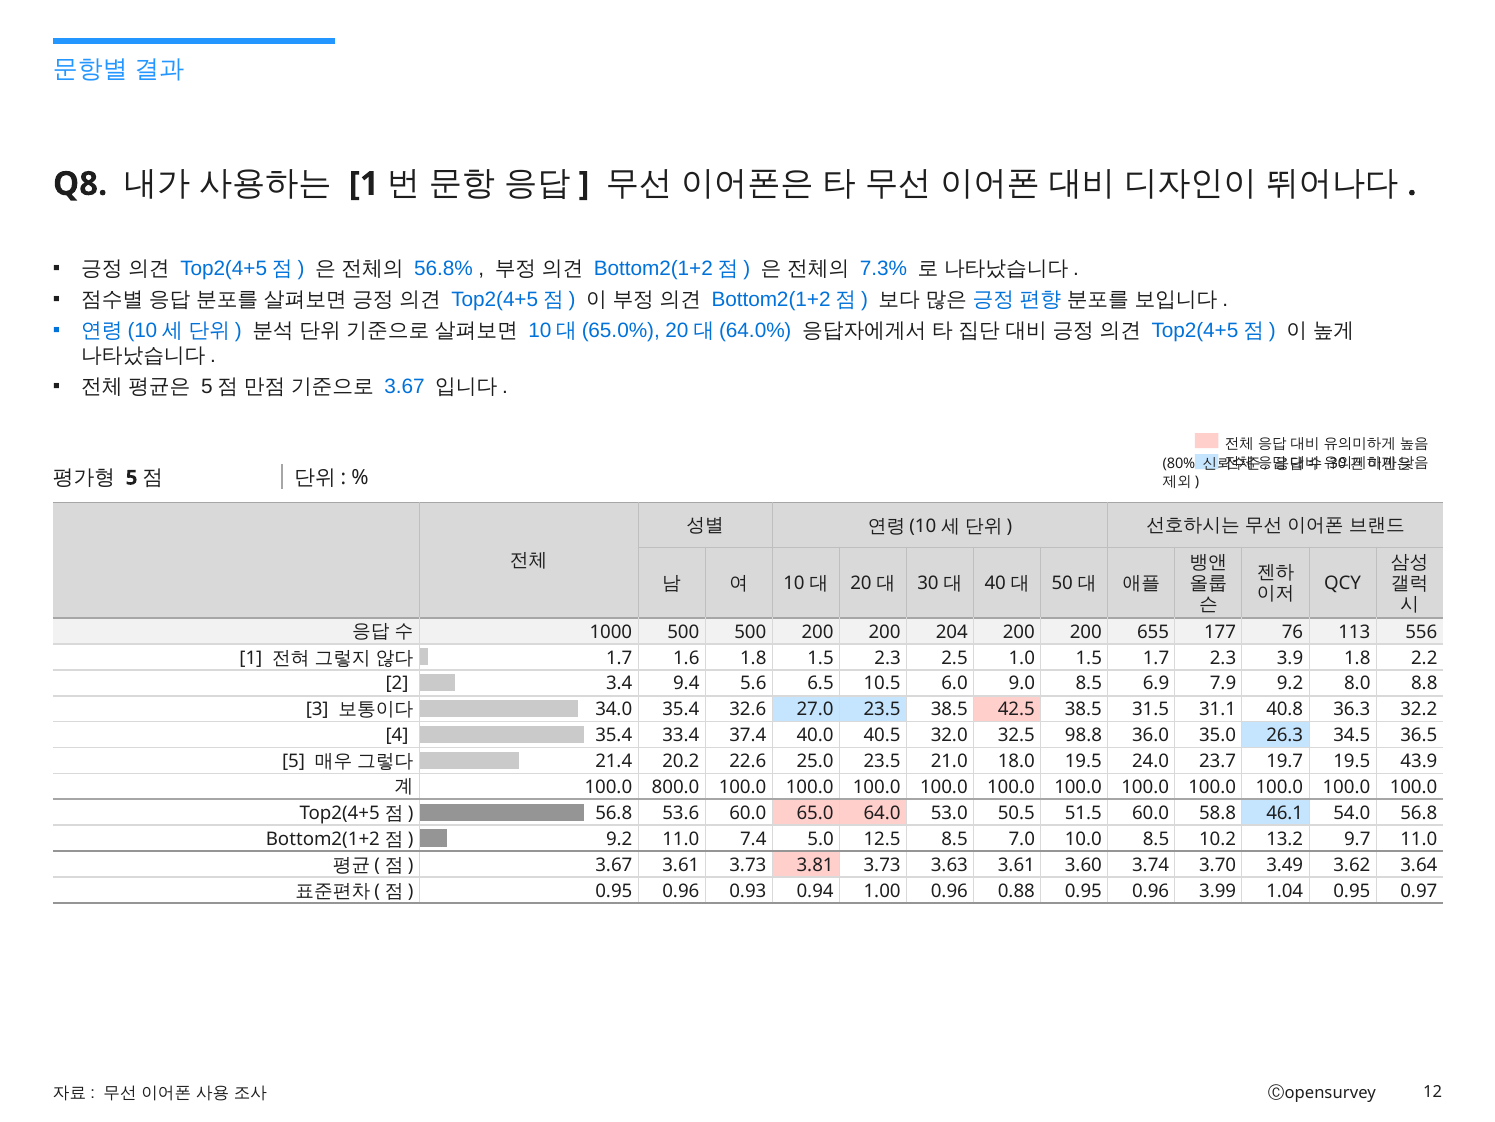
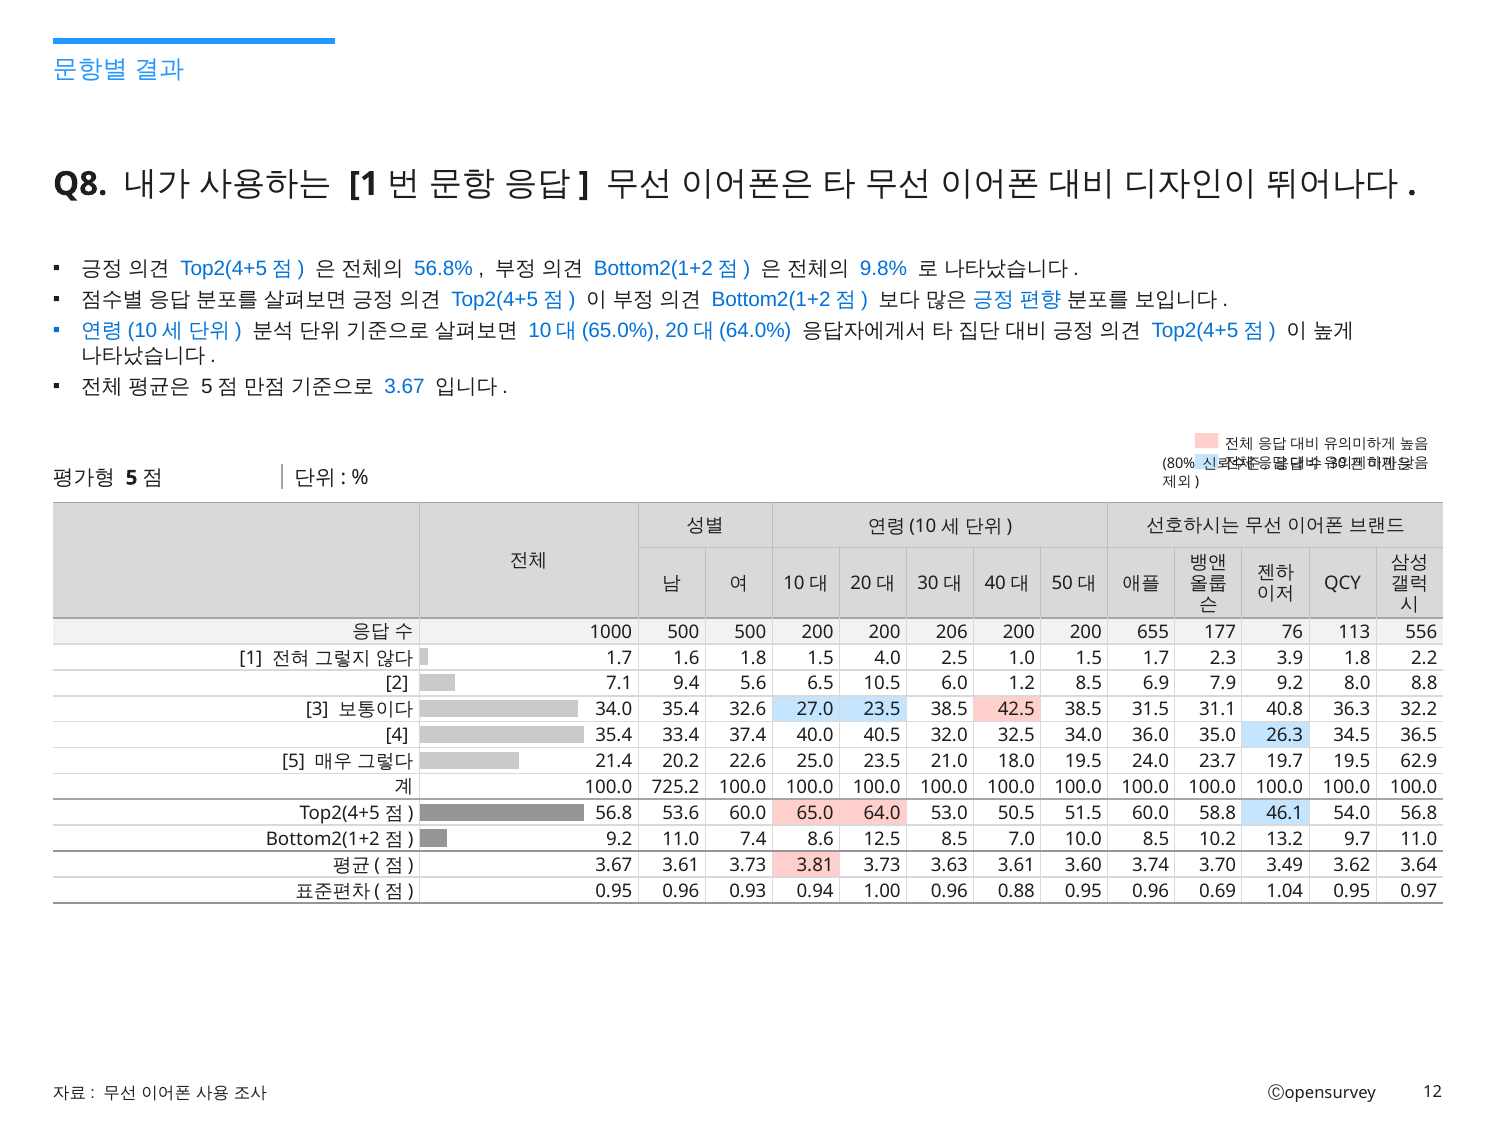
7.3%: 7.3% -> 9.8%
204: 204 -> 206
1.5 2.3: 2.3 -> 4.0
3.4: 3.4 -> 7.1
9.0: 9.0 -> 1.2
32.5 98.8: 98.8 -> 34.0
43.9: 43.9 -> 62.9
800.0: 800.0 -> 725.2
5.0: 5.0 -> 8.6
3.99: 3.99 -> 0.69
